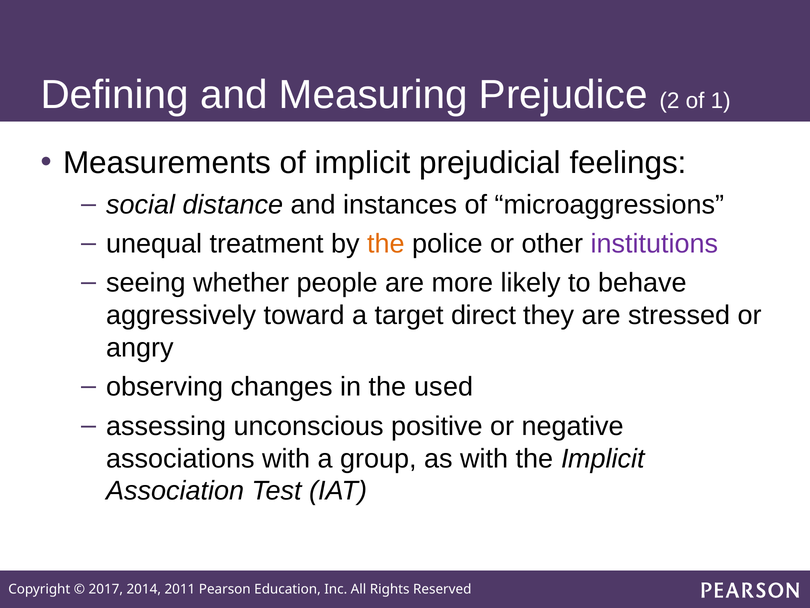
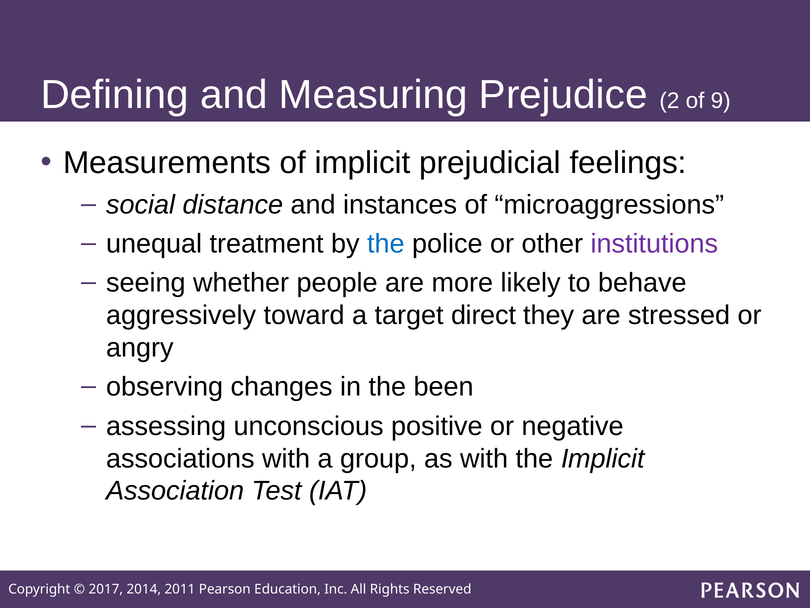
1: 1 -> 9
the at (386, 244) colour: orange -> blue
used: used -> been
